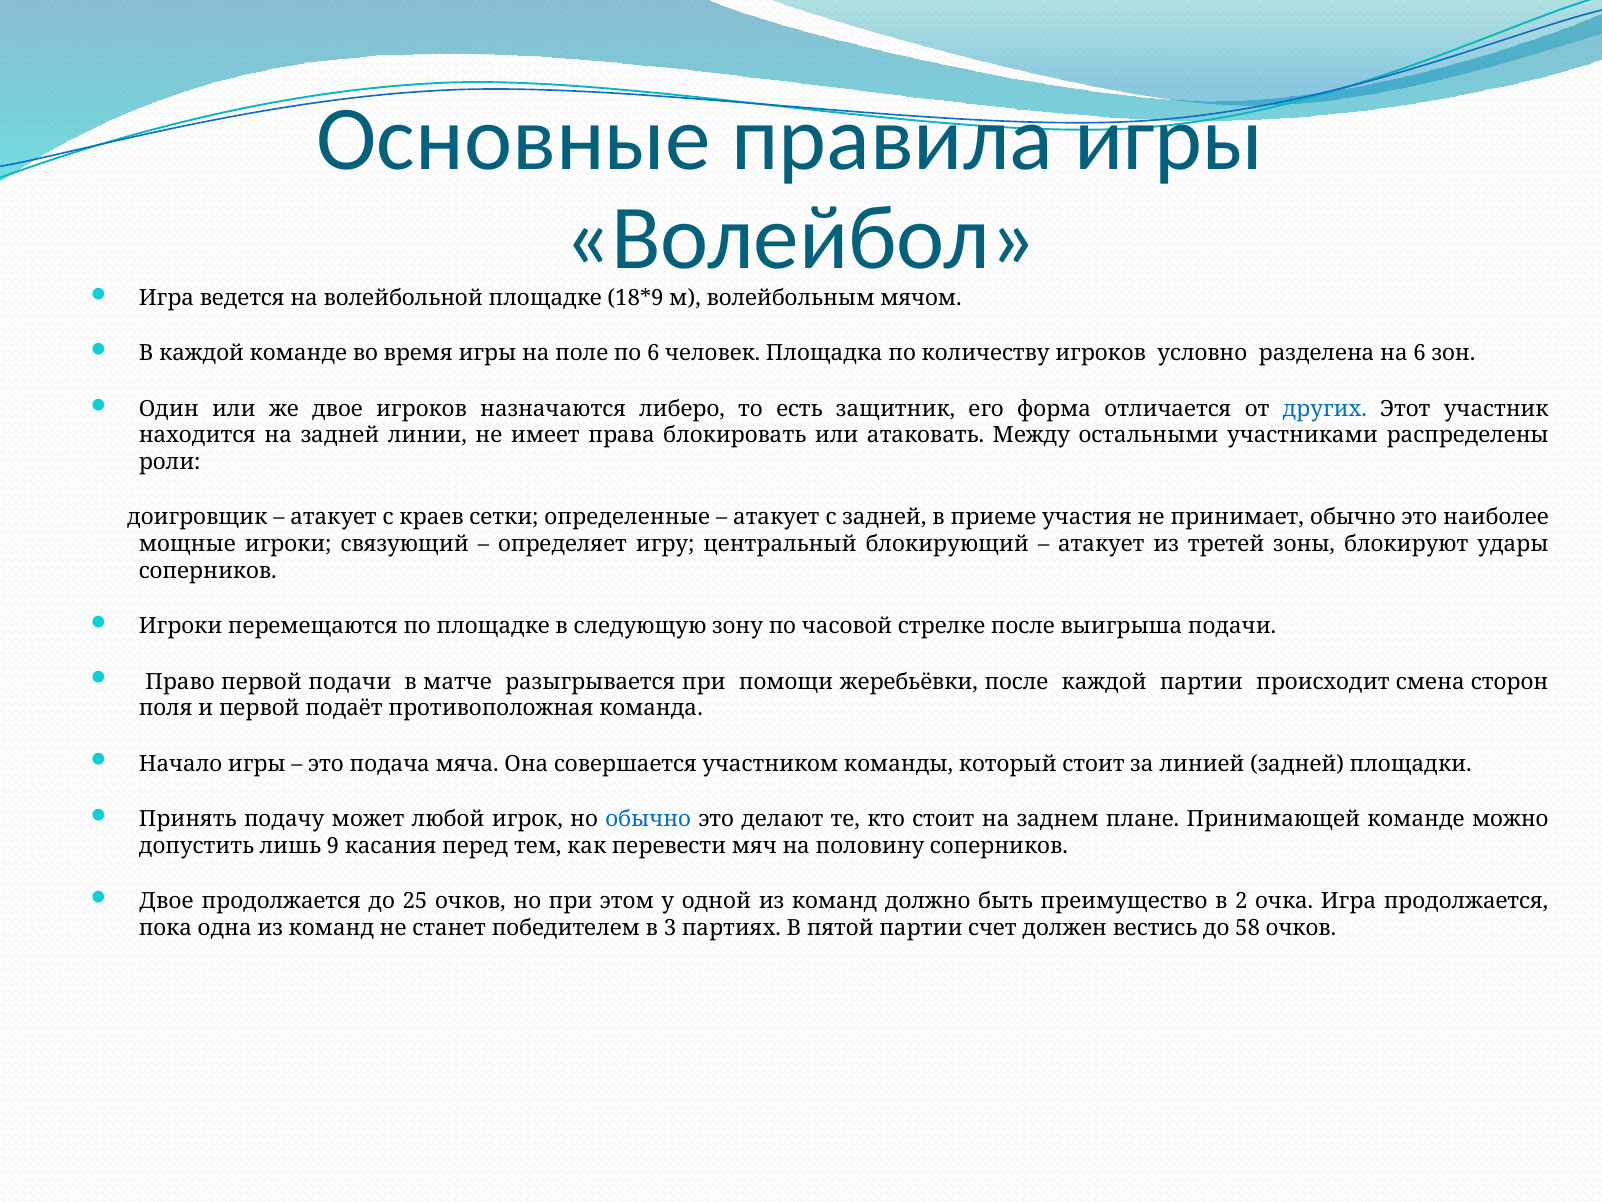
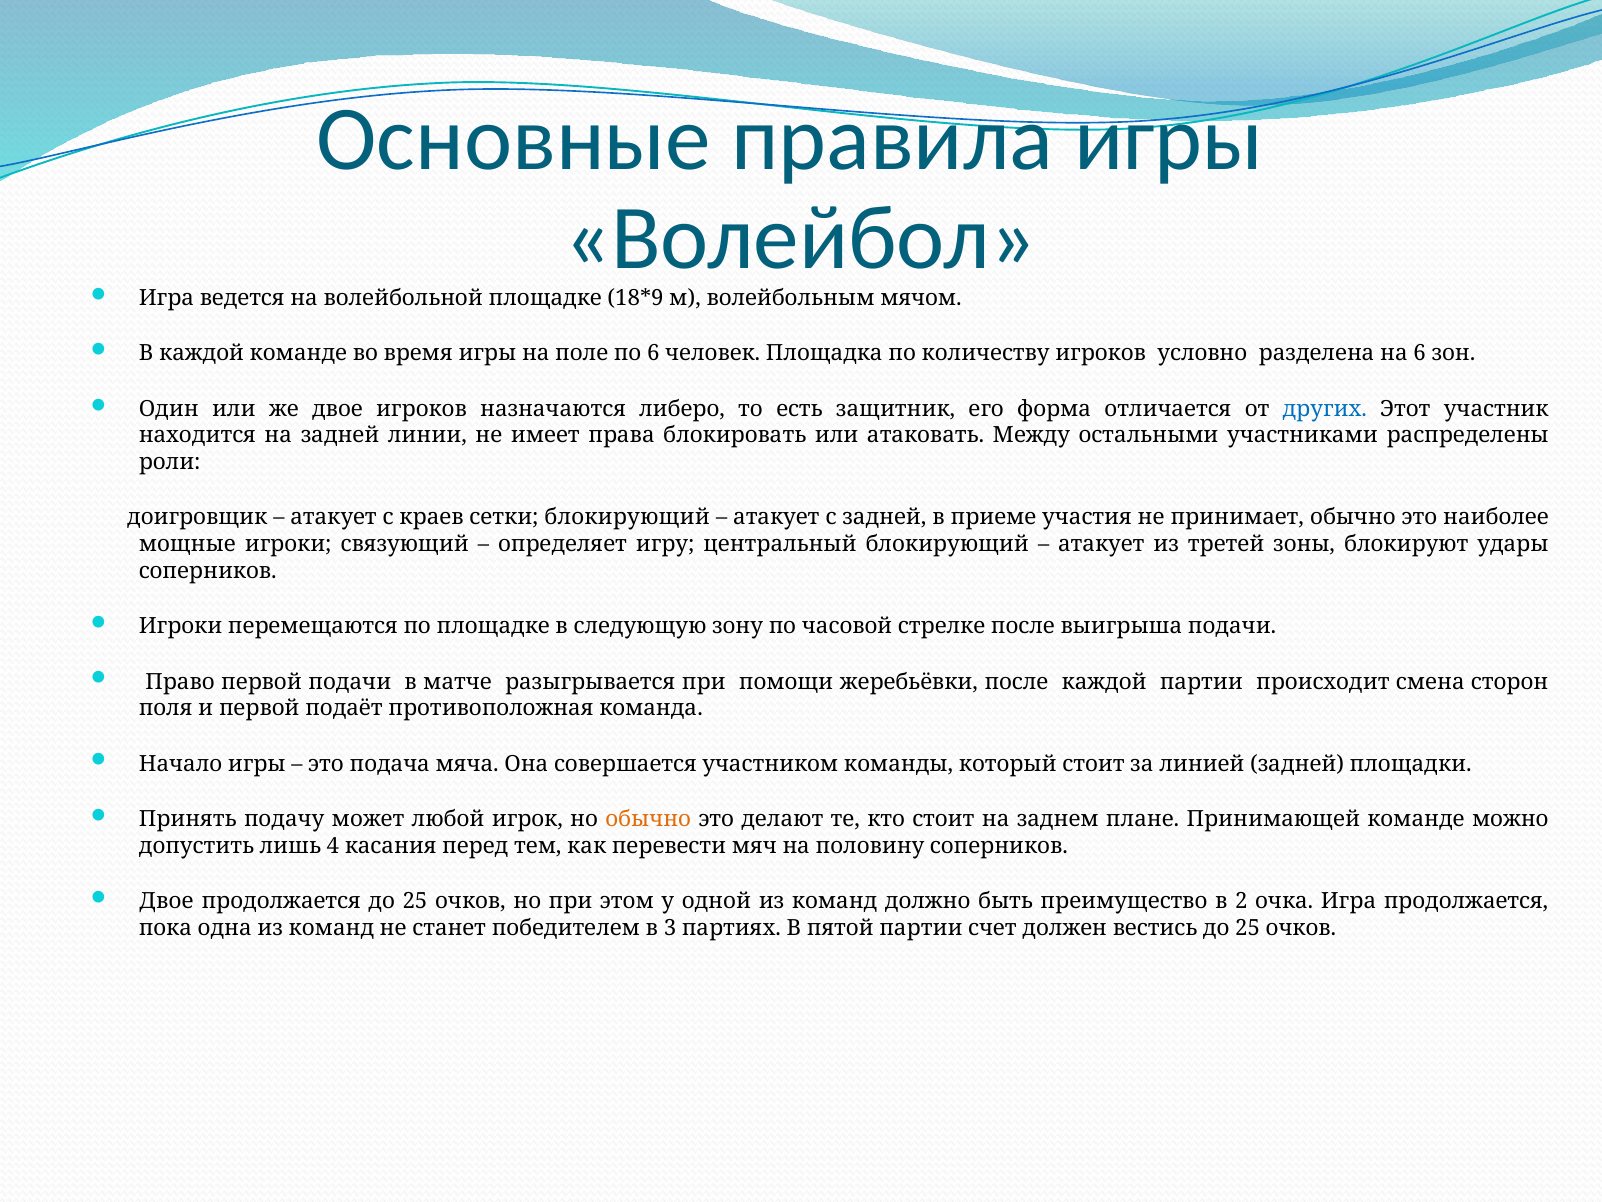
сетки определенные: определенные -> блокирующий
обычно at (648, 819) colour: blue -> orange
9: 9 -> 4
вестись до 58: 58 -> 25
